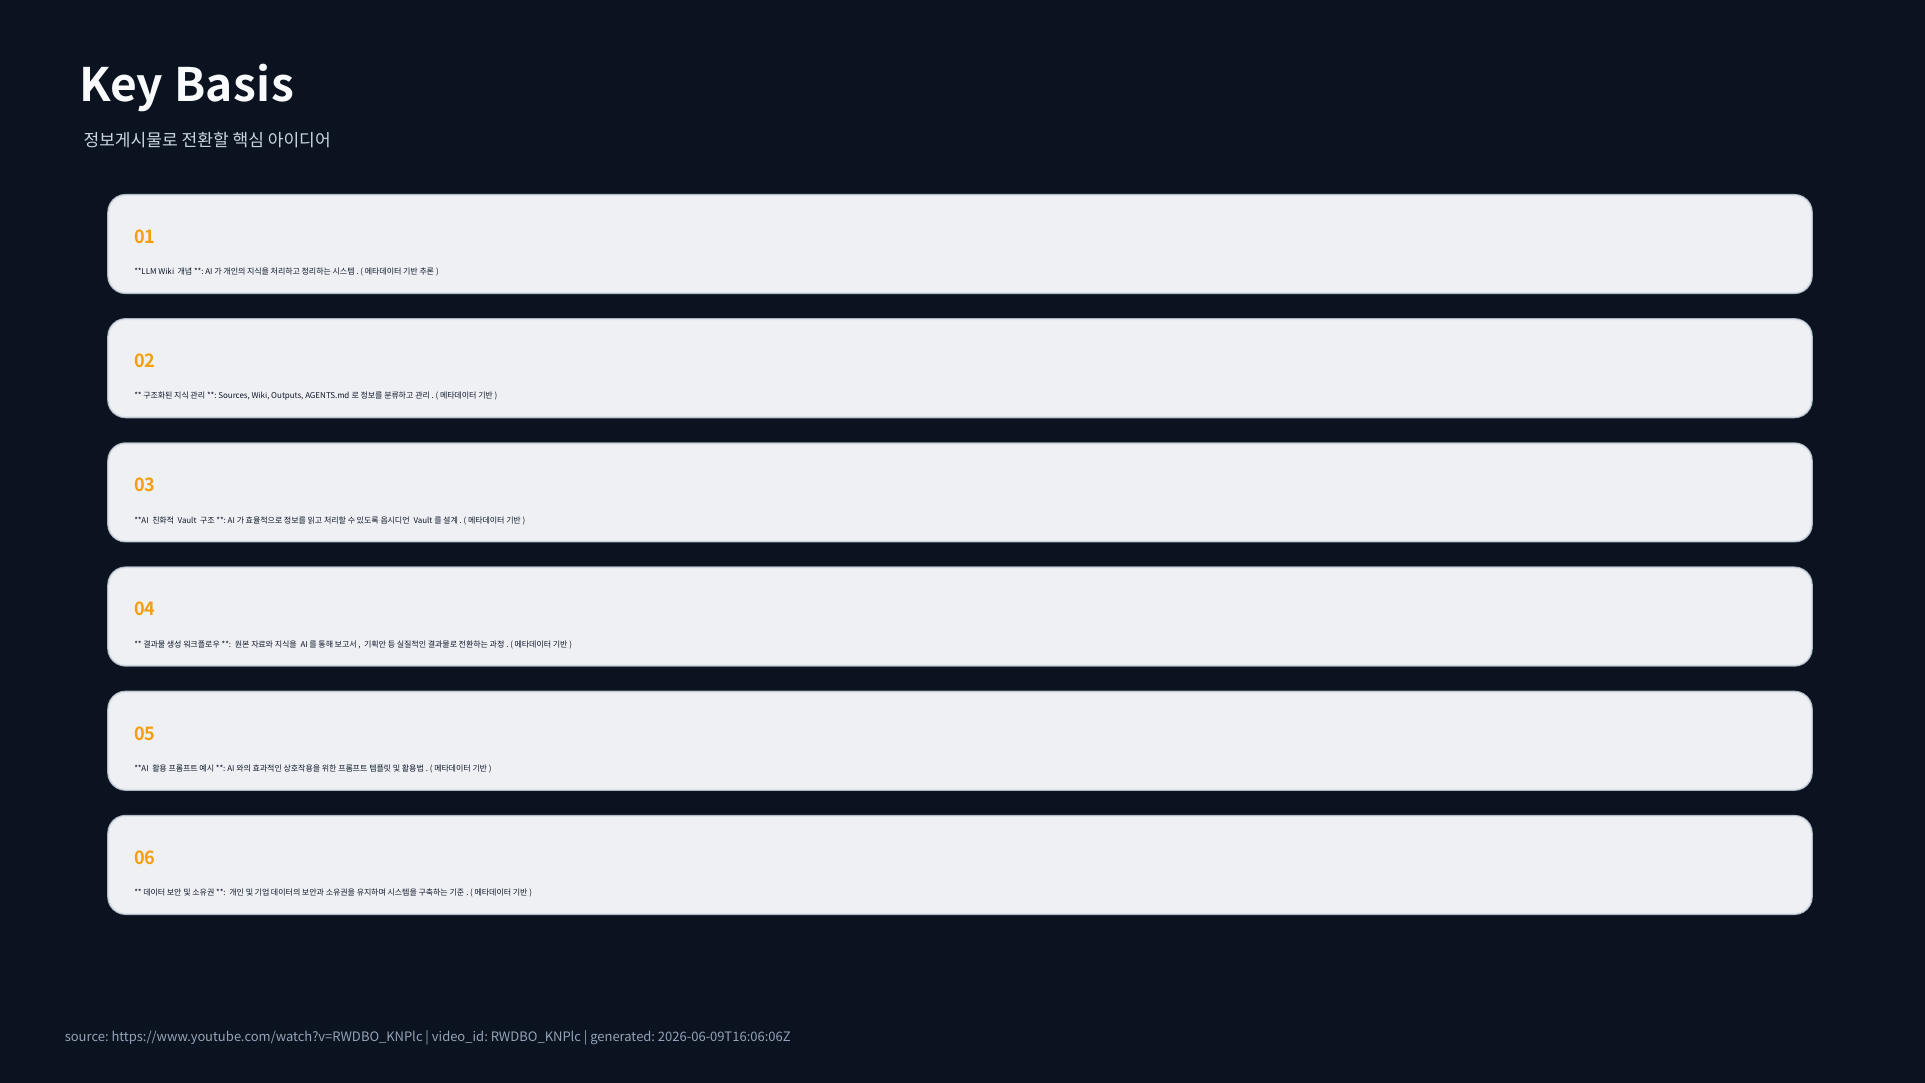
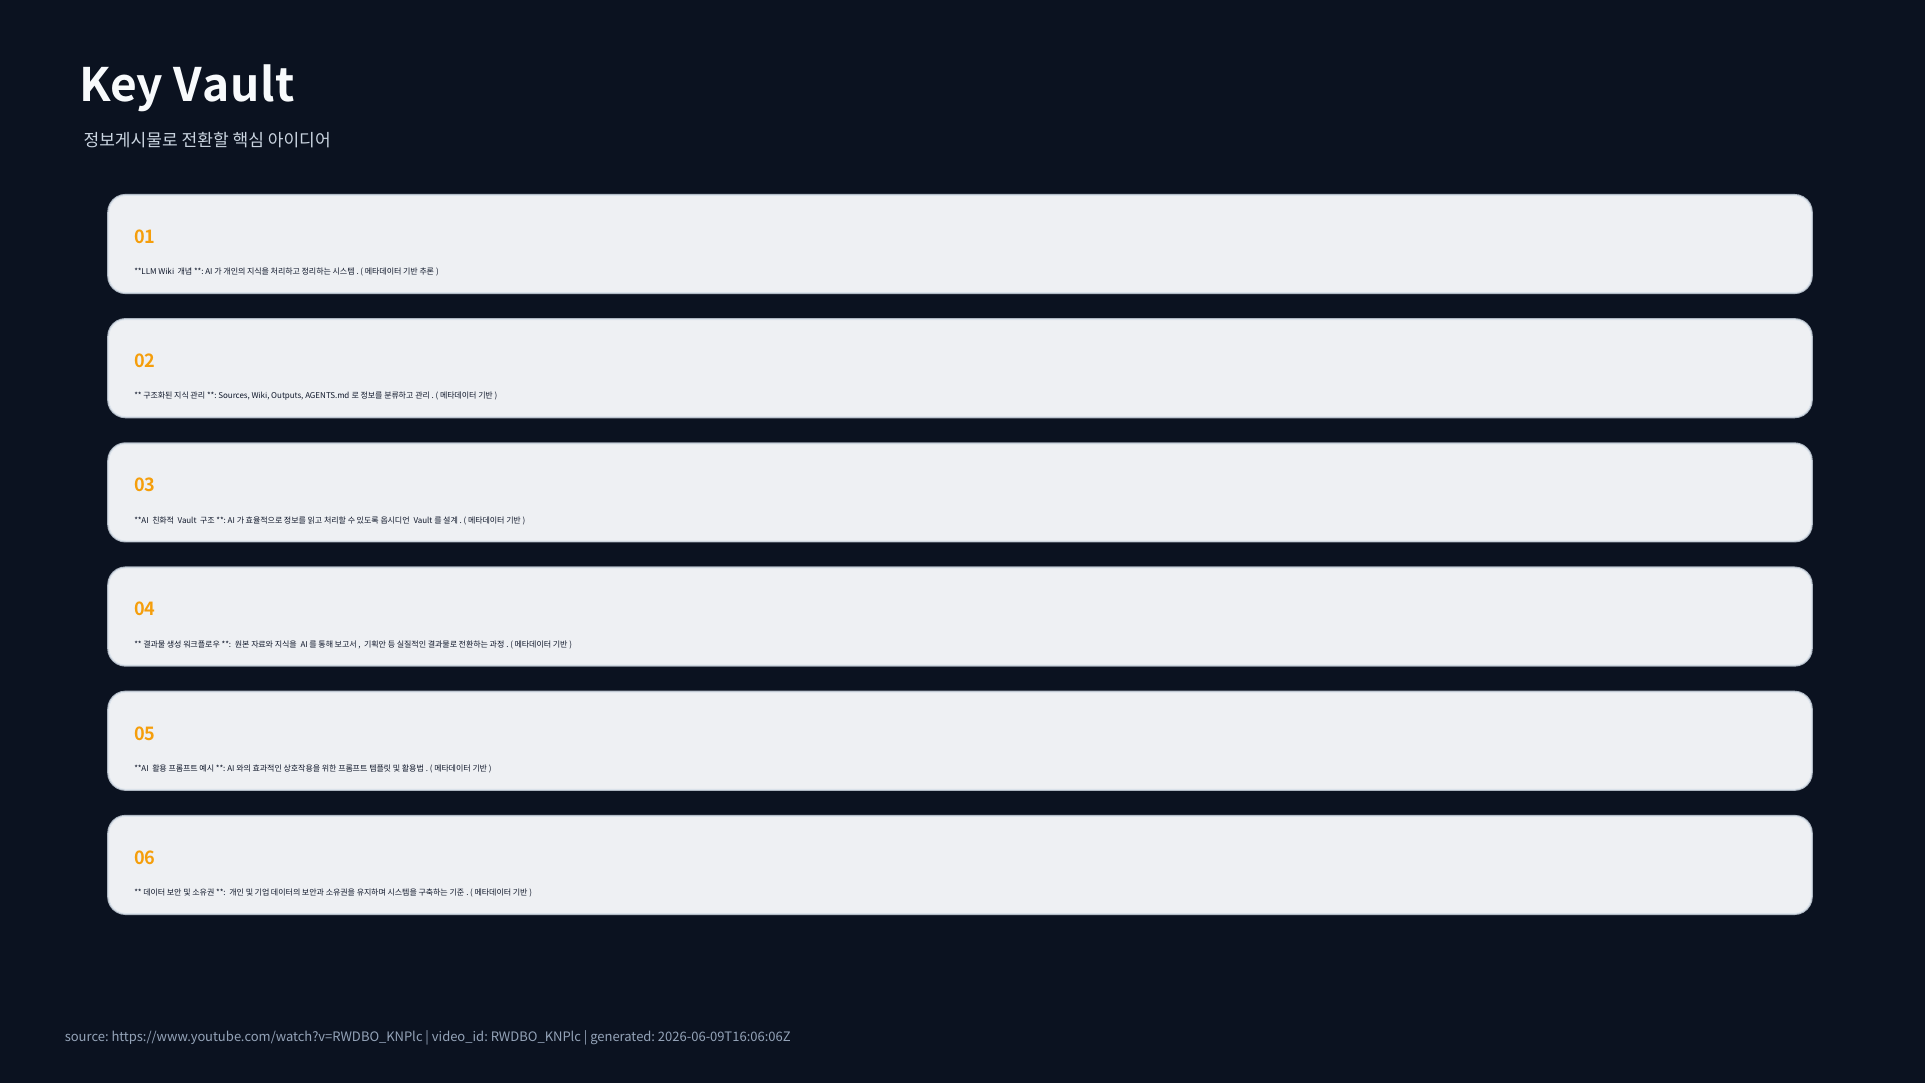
Key Basis: Basis -> Vault
